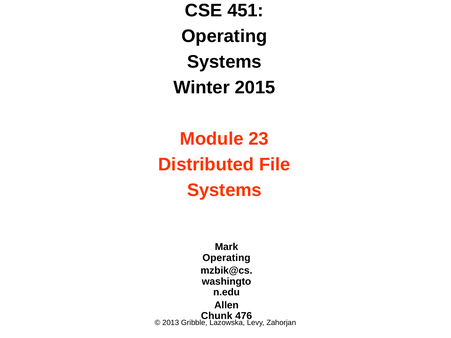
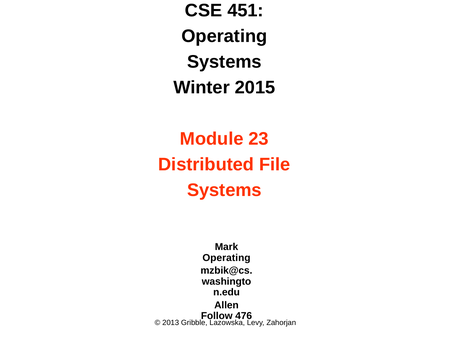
Chunk: Chunk -> Follow
